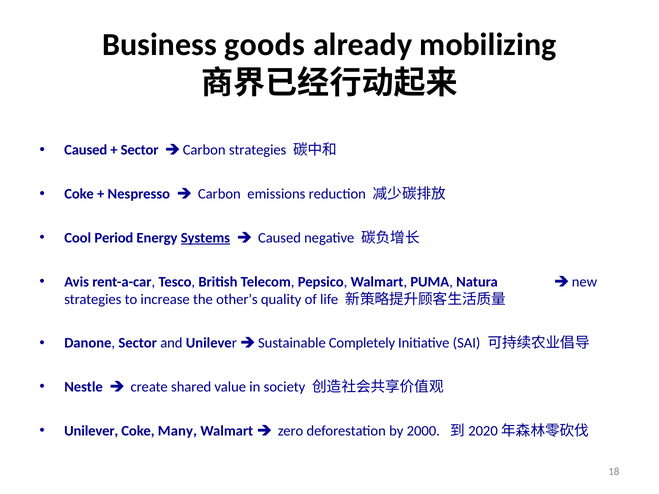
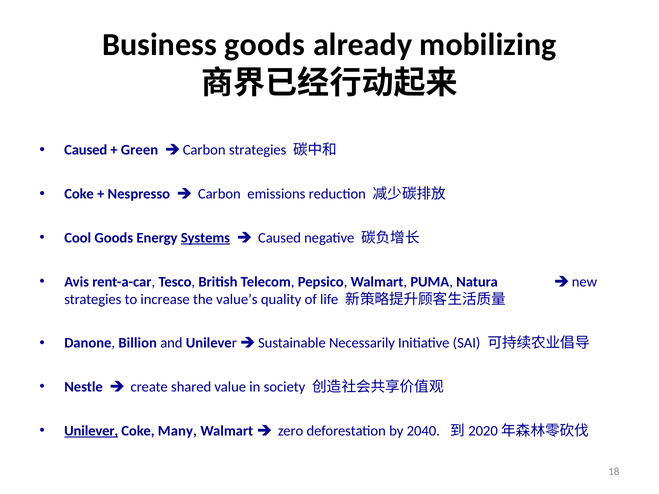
Sector at (140, 150): Sector -> Green
Cool Period: Period -> Goods
other’s: other’s -> value’s
Danone Sector: Sector -> Billion
Completely: Completely -> Necessarily
Unilever at (91, 431) underline: none -> present
2000: 2000 -> 2040
